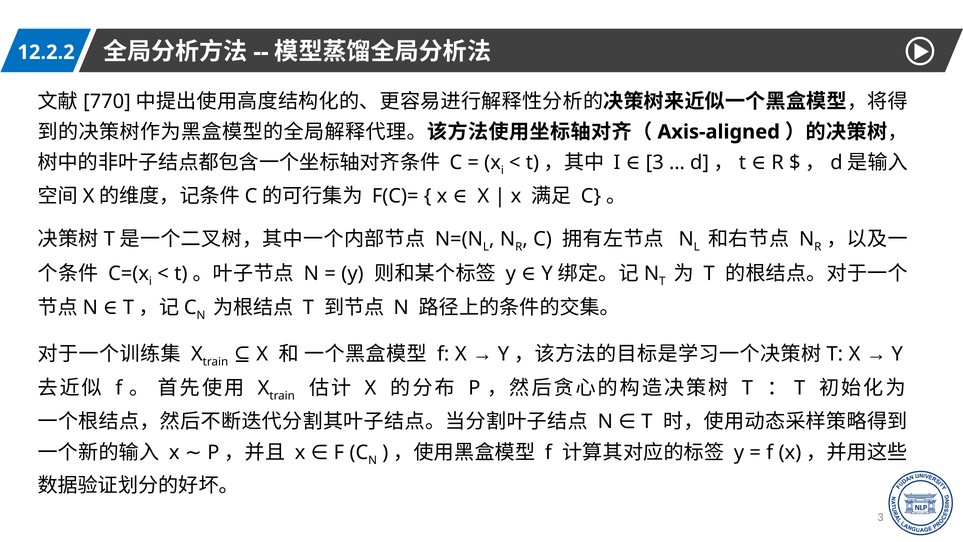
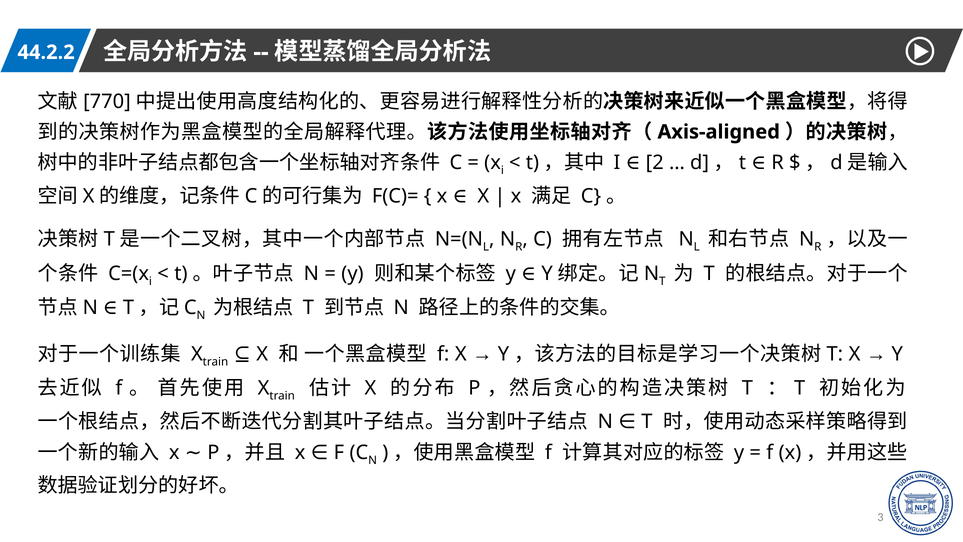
12.2.2: 12.2.2 -> 44.2.2
3: 3 -> 2
